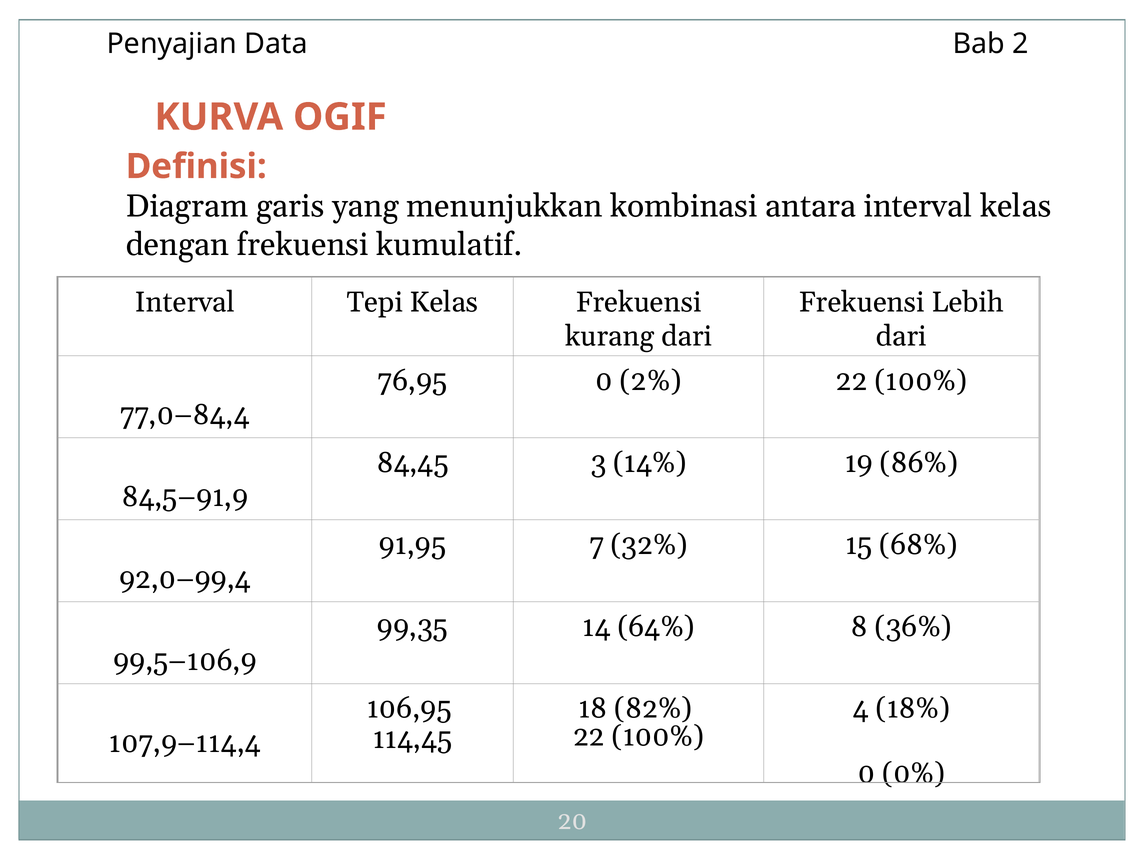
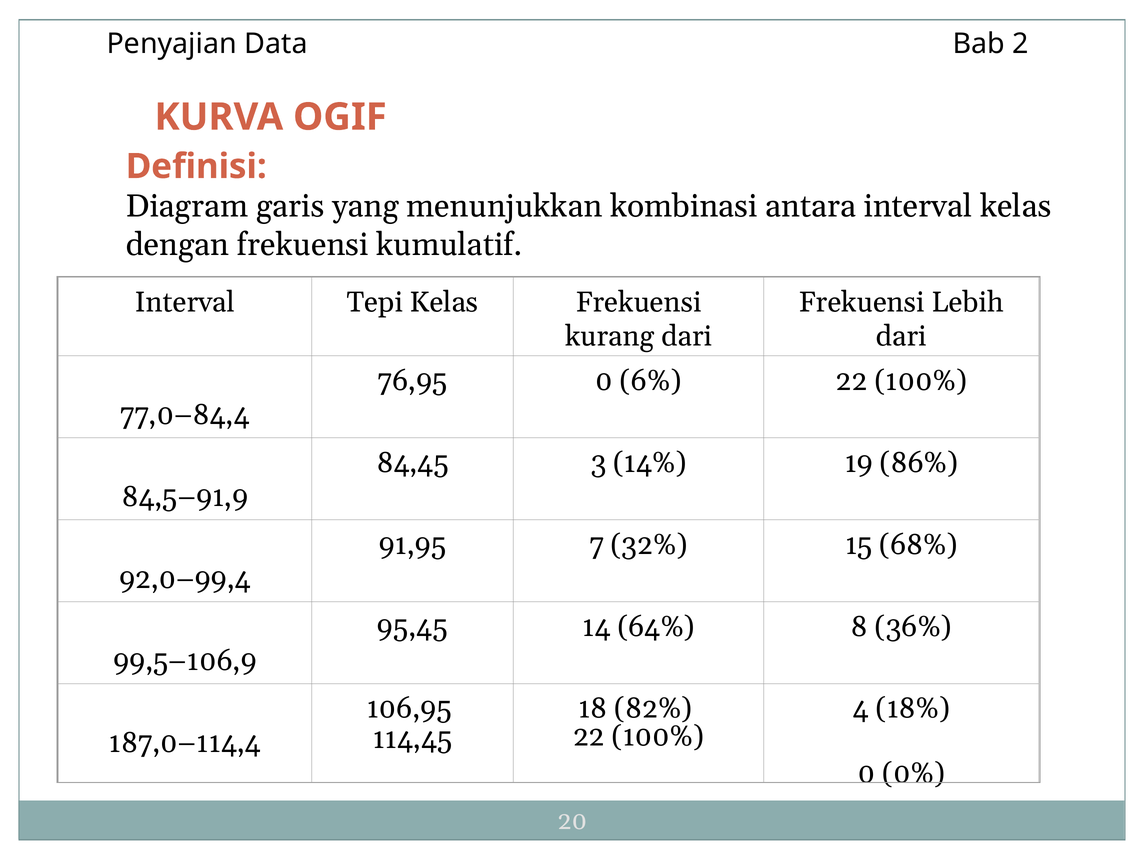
2%: 2% -> 6%
99,35: 99,35 -> 95,45
107,9–114,4: 107,9–114,4 -> 187,0–114,4
